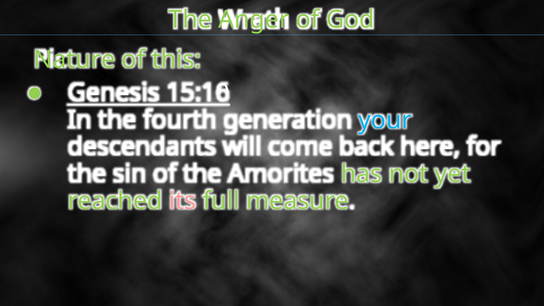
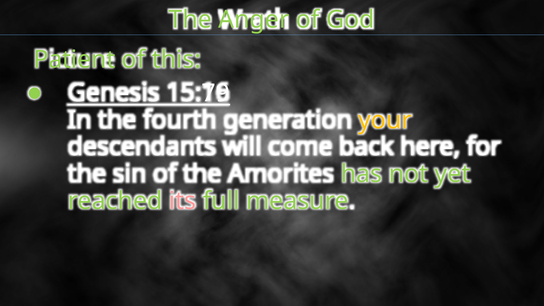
Nature: Nature -> Patient
15:10: 15:10 -> 15:79
your colour: light blue -> yellow
